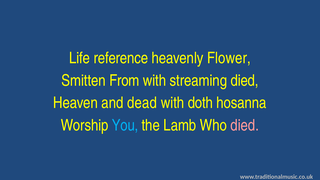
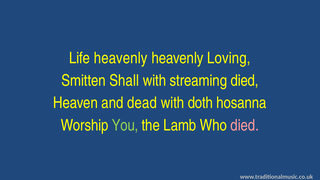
Life reference: reference -> heavenly
Flower: Flower -> Loving
From: From -> Shall
You colour: light blue -> light green
